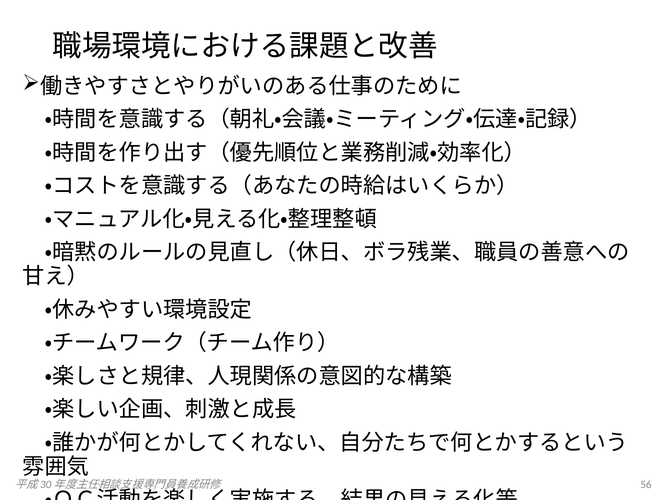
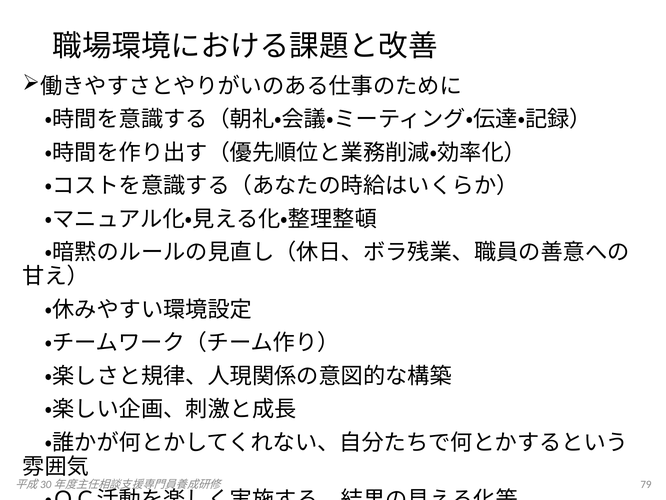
56: 56 -> 79
